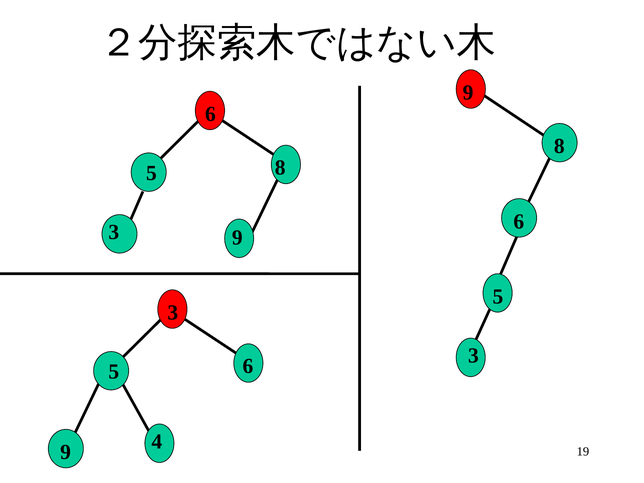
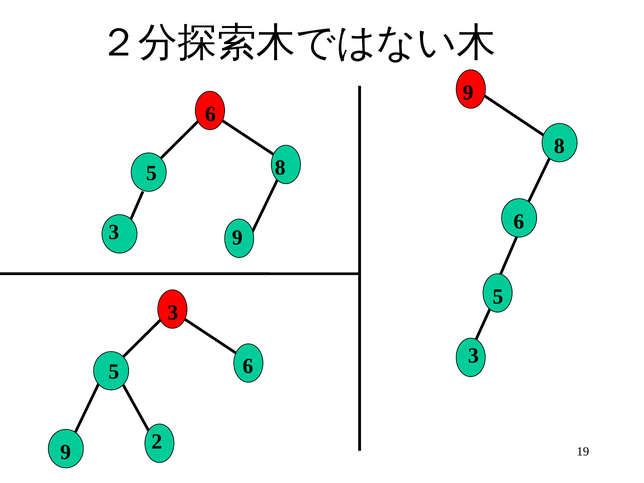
4: 4 -> 2
